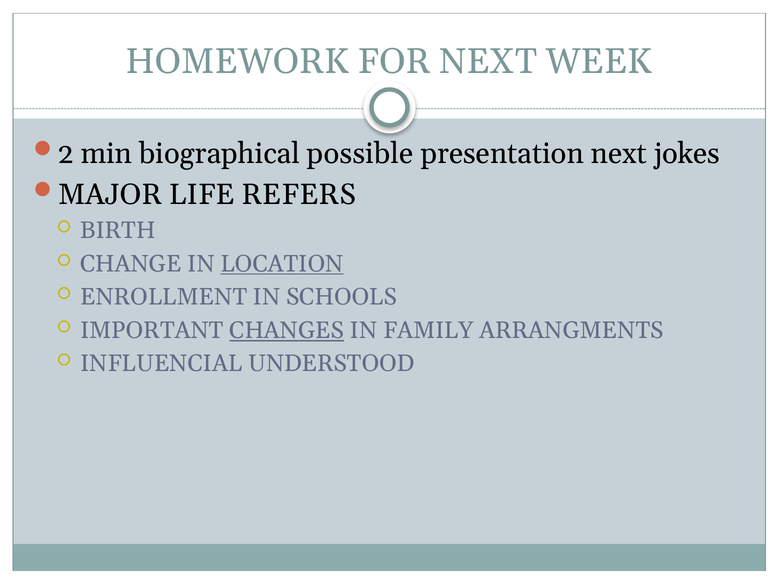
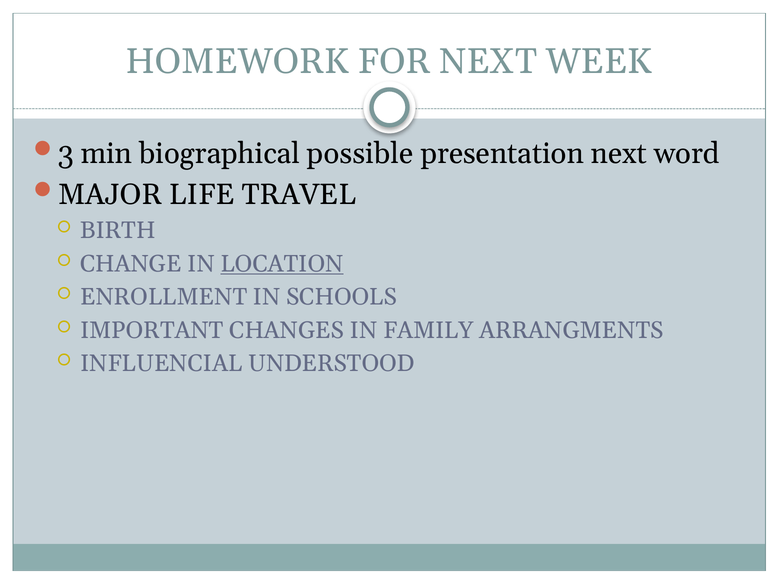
2: 2 -> 3
jokes: jokes -> word
REFERS: REFERS -> TRAVEL
CHANGES underline: present -> none
